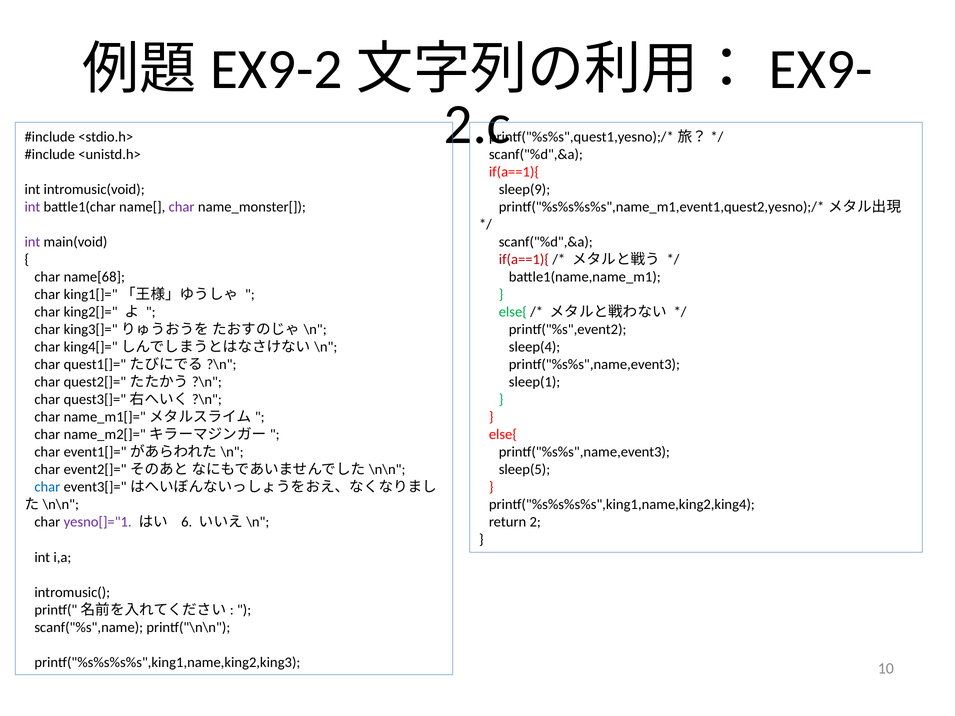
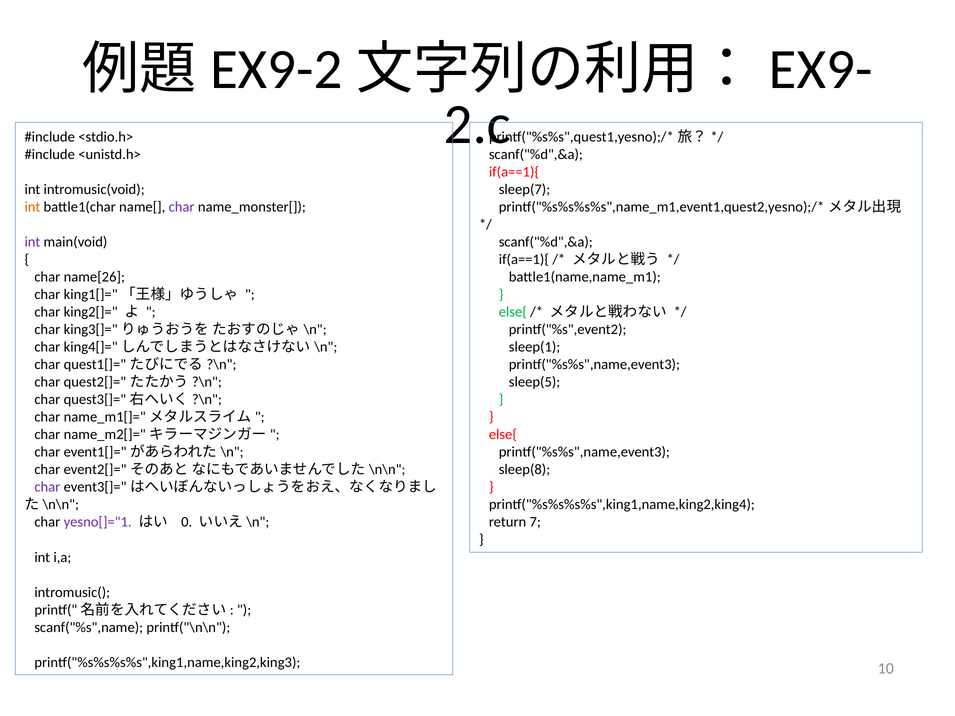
sleep(9: sleep(9 -> sleep(7
int at (32, 207) colour: purple -> orange
if(a==1){ at (524, 260) colour: red -> black
name[68: name[68 -> name[26
sleep(4: sleep(4 -> sleep(1
sleep(1: sleep(1 -> sleep(5
sleep(5: sleep(5 -> sleep(8
char at (47, 487) colour: blue -> purple
6: 6 -> 0
2: 2 -> 7
